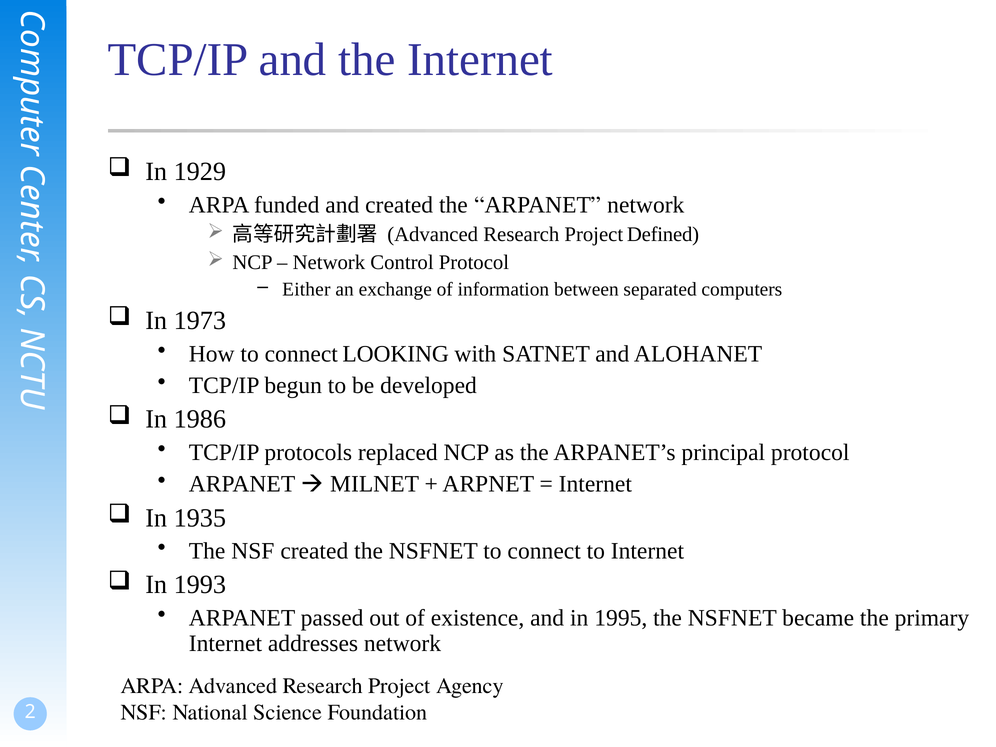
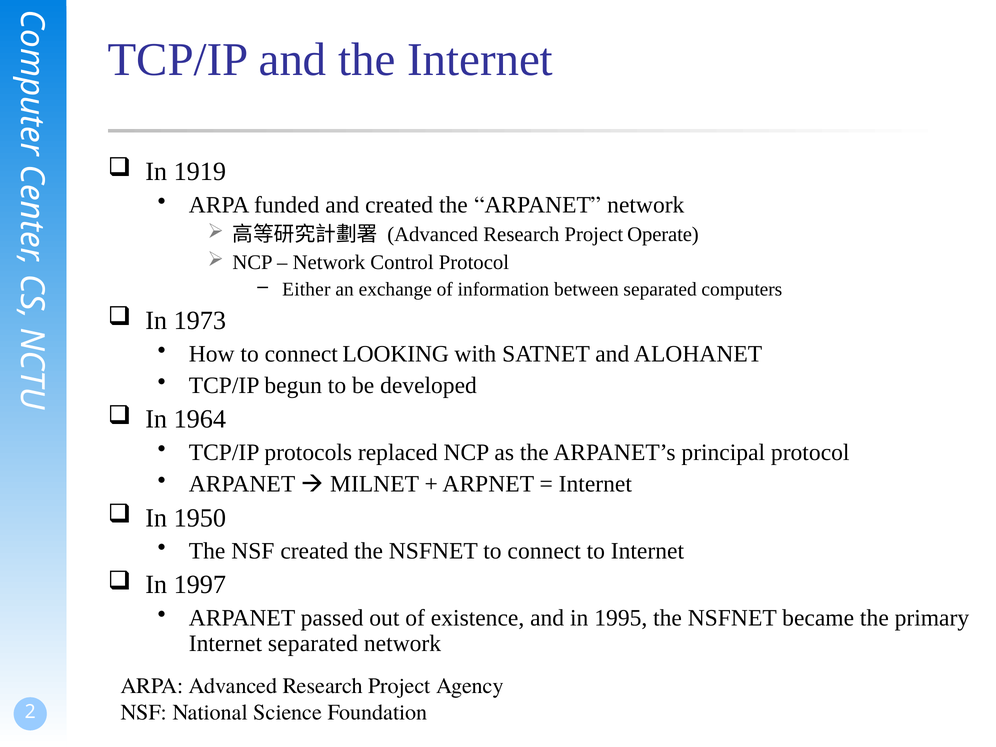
1929: 1929 -> 1919
Defined: Defined -> Operate
1986: 1986 -> 1964
1935: 1935 -> 1950
1993: 1993 -> 1997
Internet addresses: addresses -> separated
